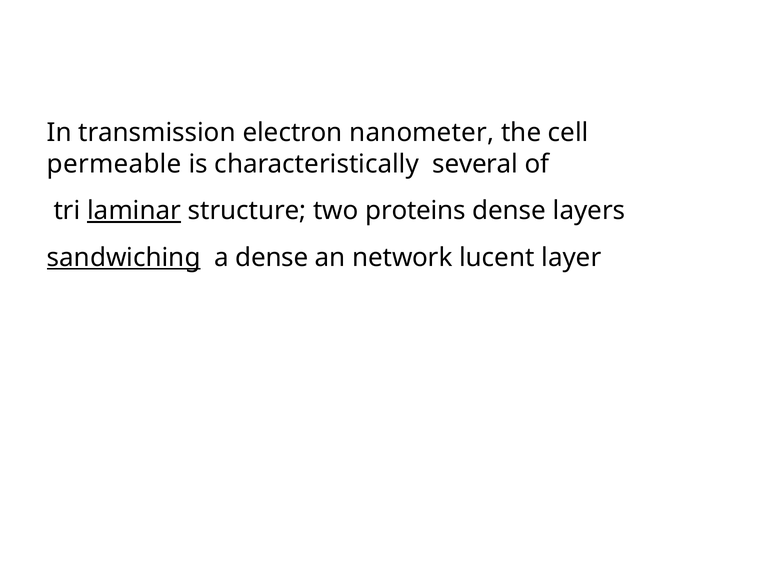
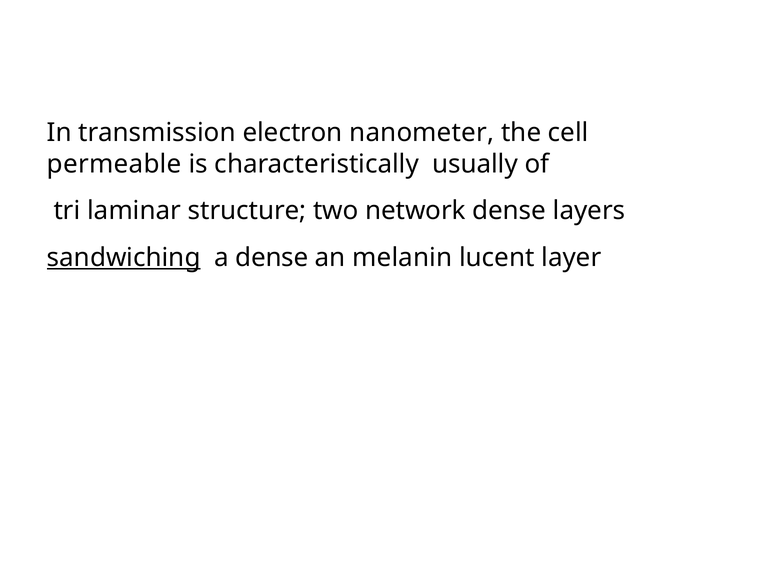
several: several -> usually
laminar underline: present -> none
proteins: proteins -> network
network: network -> melanin
